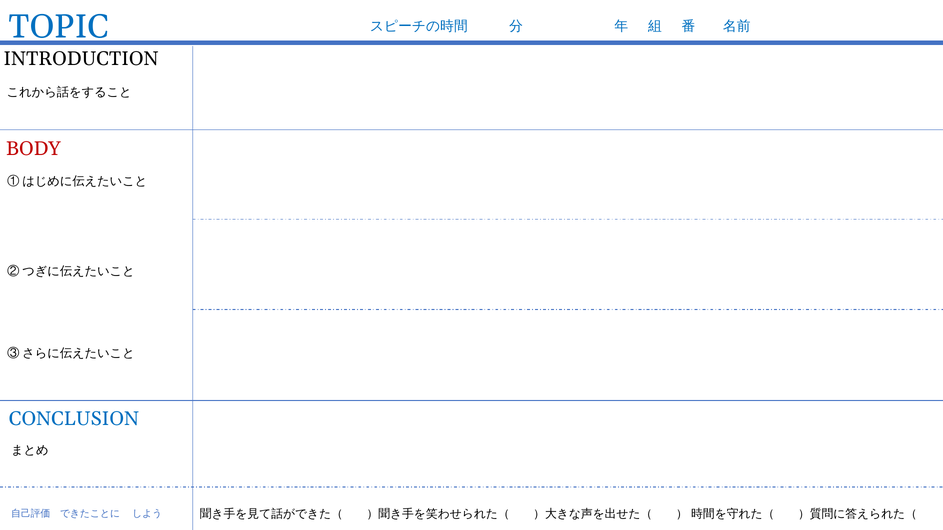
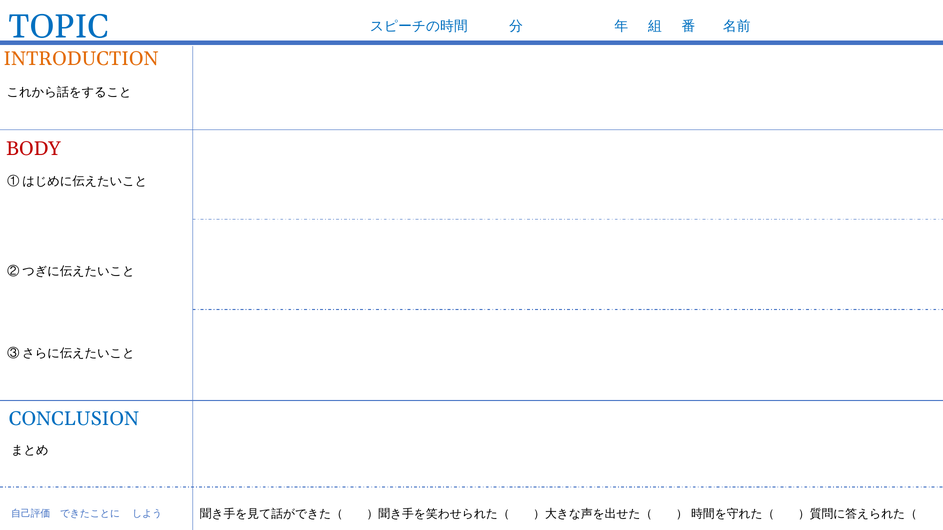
INTRODUCTION colour: black -> orange
